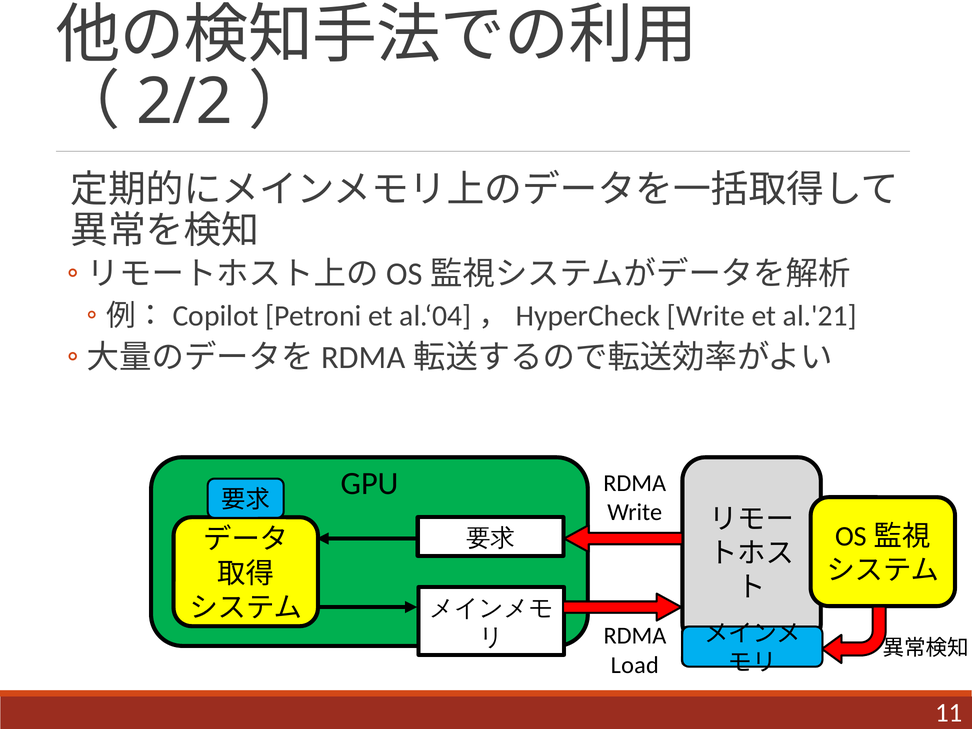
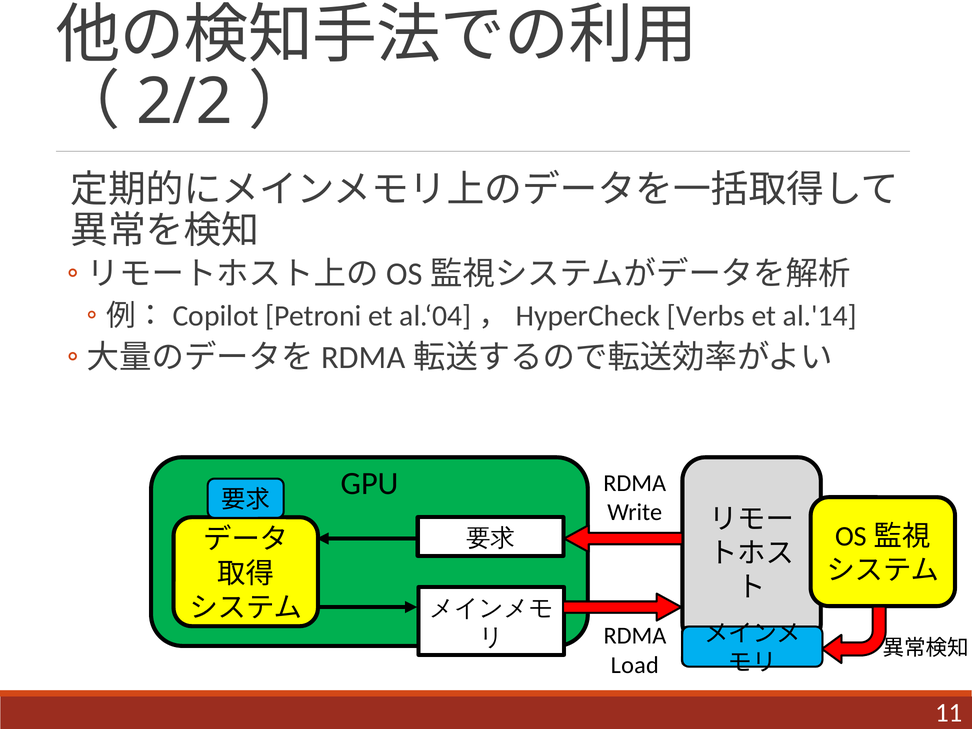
Write at (706, 316): Write -> Verbs
al.'21: al.'21 -> al.'14
